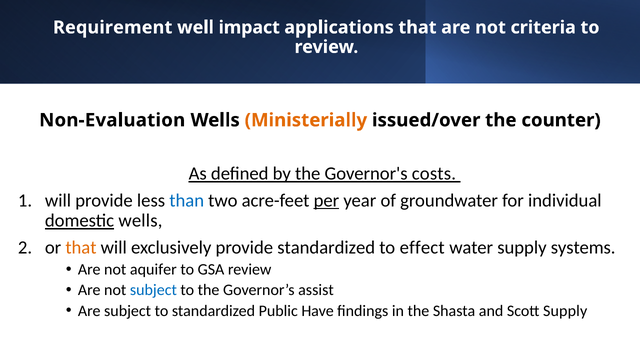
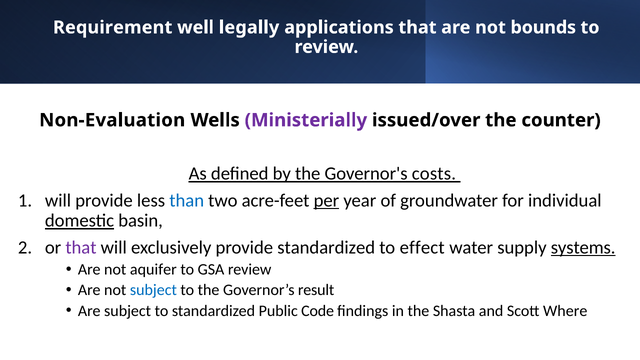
impact: impact -> legally
criteria: criteria -> bounds
Ministerially colour: orange -> purple
domestic wells: wells -> basin
that at (81, 247) colour: orange -> purple
systems underline: none -> present
assist: assist -> result
Have: Have -> Code
Scott Supply: Supply -> Where
